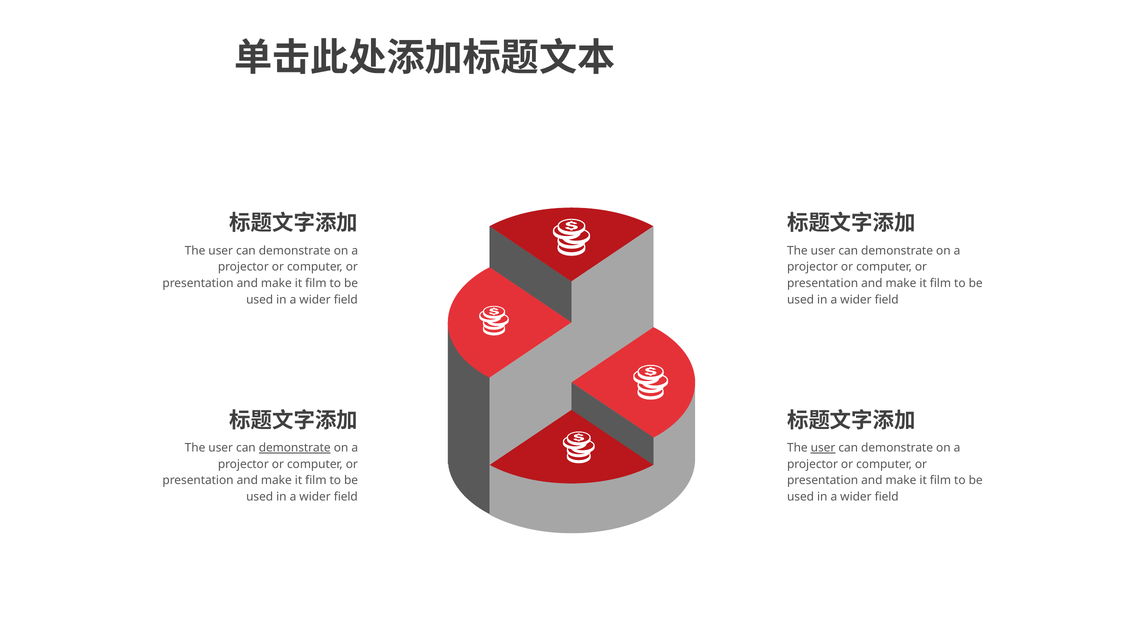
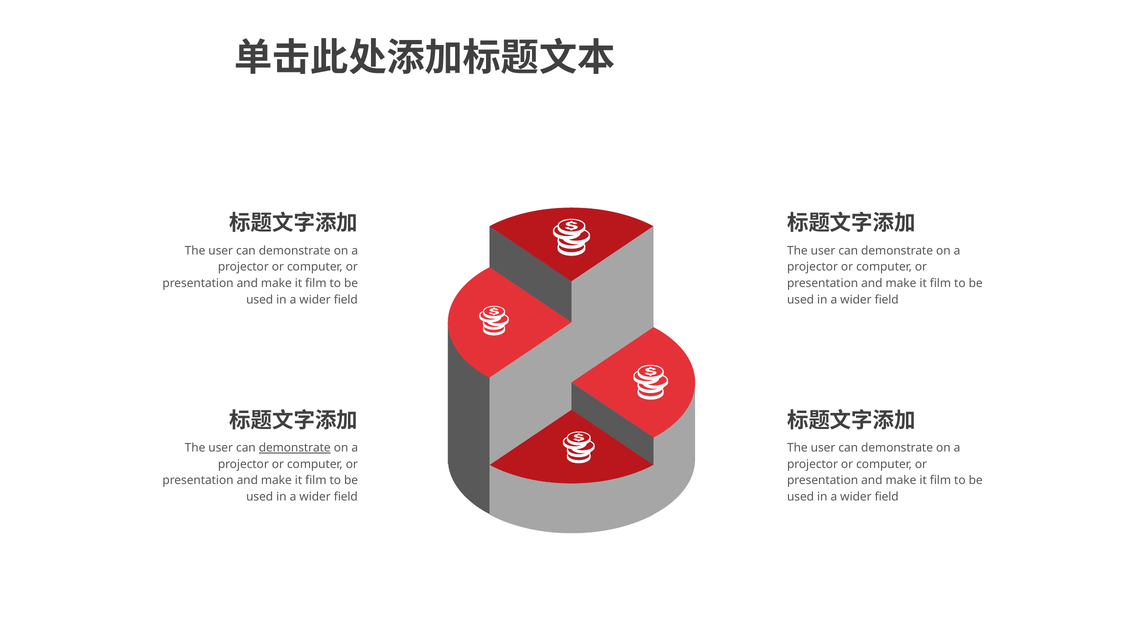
user at (823, 448) underline: present -> none
